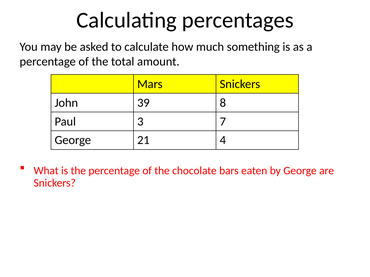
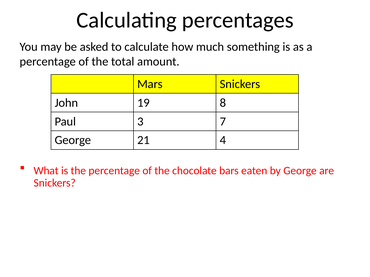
39: 39 -> 19
